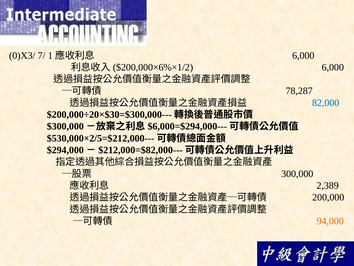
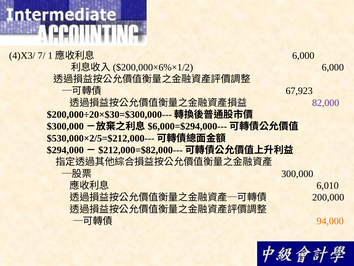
0)X3/: 0)X3/ -> 4)X3/
78,287: 78,287 -> 67,923
82,000 colour: blue -> purple
2,389: 2,389 -> 6,010
